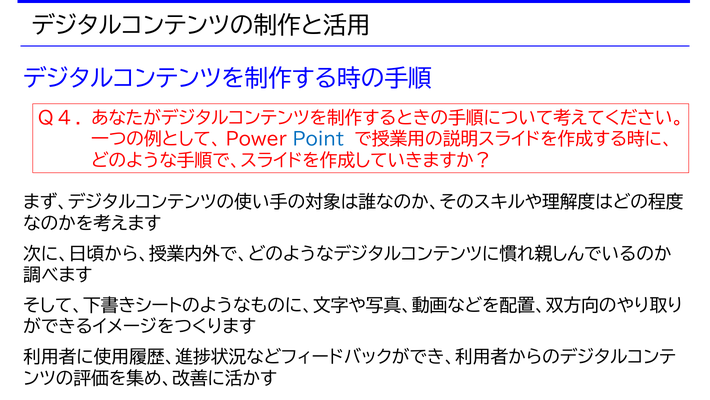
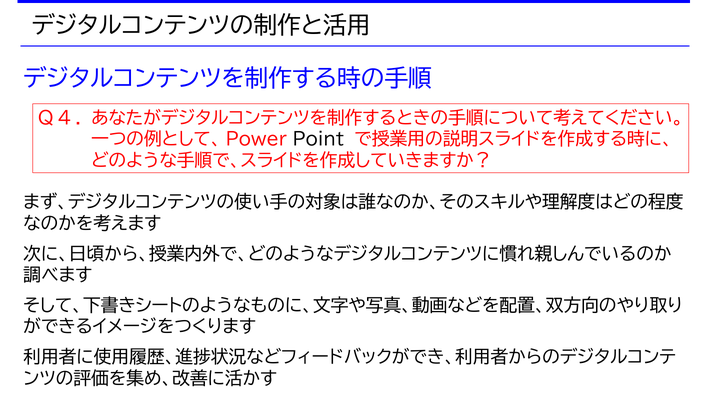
Point colour: blue -> black
